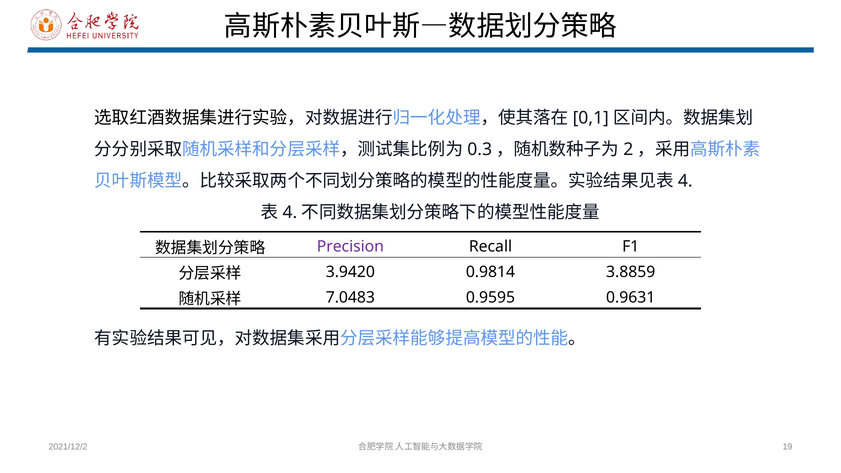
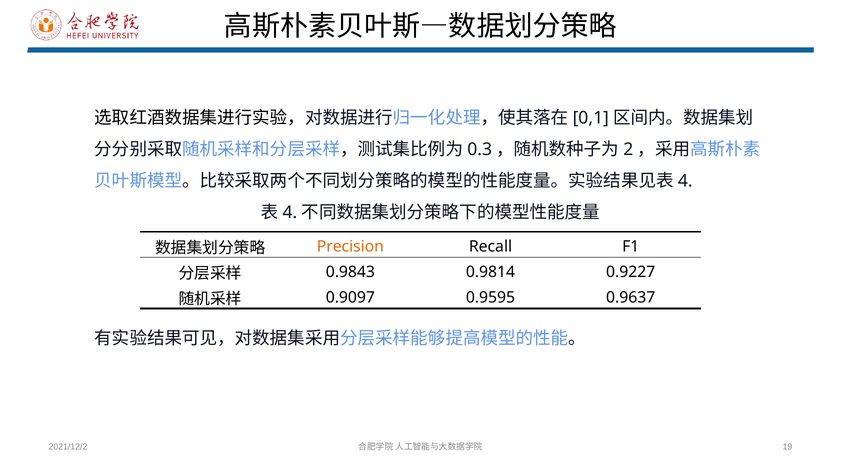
Precision colour: purple -> orange
3.9420: 3.9420 -> 0.9843
3.8859: 3.8859 -> 0.9227
7.0483: 7.0483 -> 0.9097
0.9631: 0.9631 -> 0.9637
